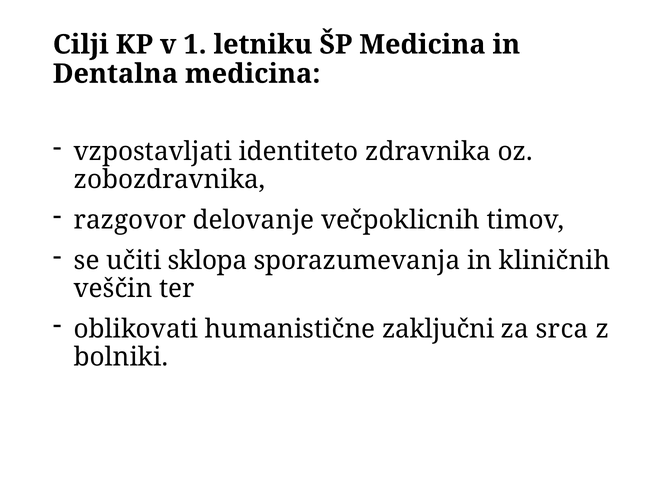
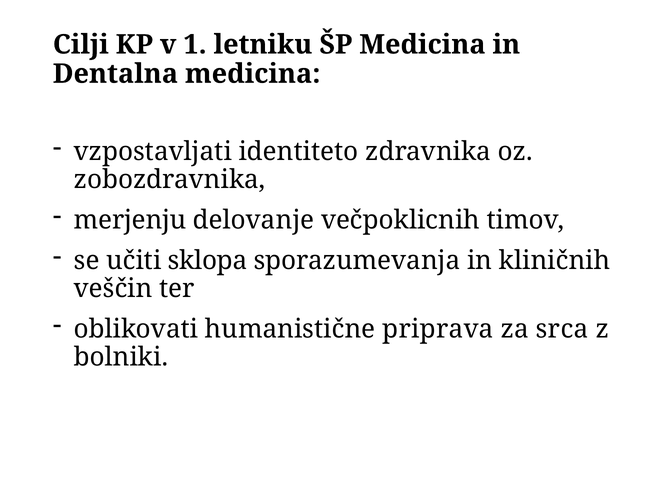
razgovor: razgovor -> merjenju
zaključni: zaključni -> priprava
